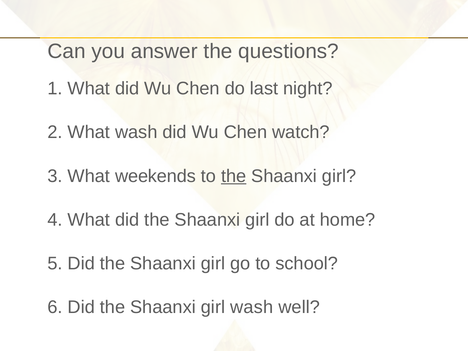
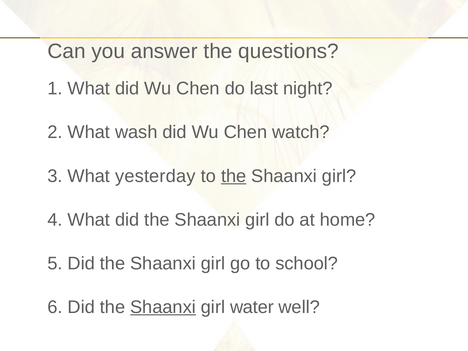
weekends: weekends -> yesterday
Shaanxi at (163, 307) underline: none -> present
girl wash: wash -> water
